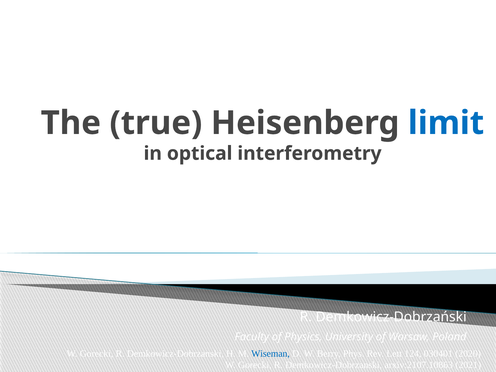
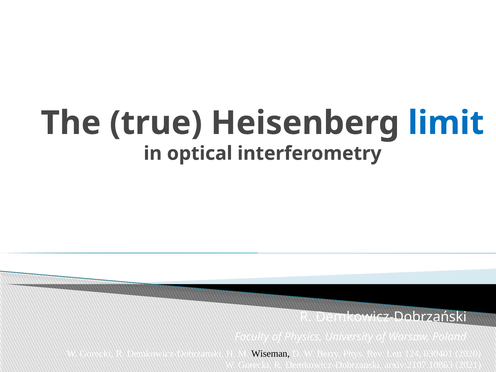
Wiseman colour: blue -> black
